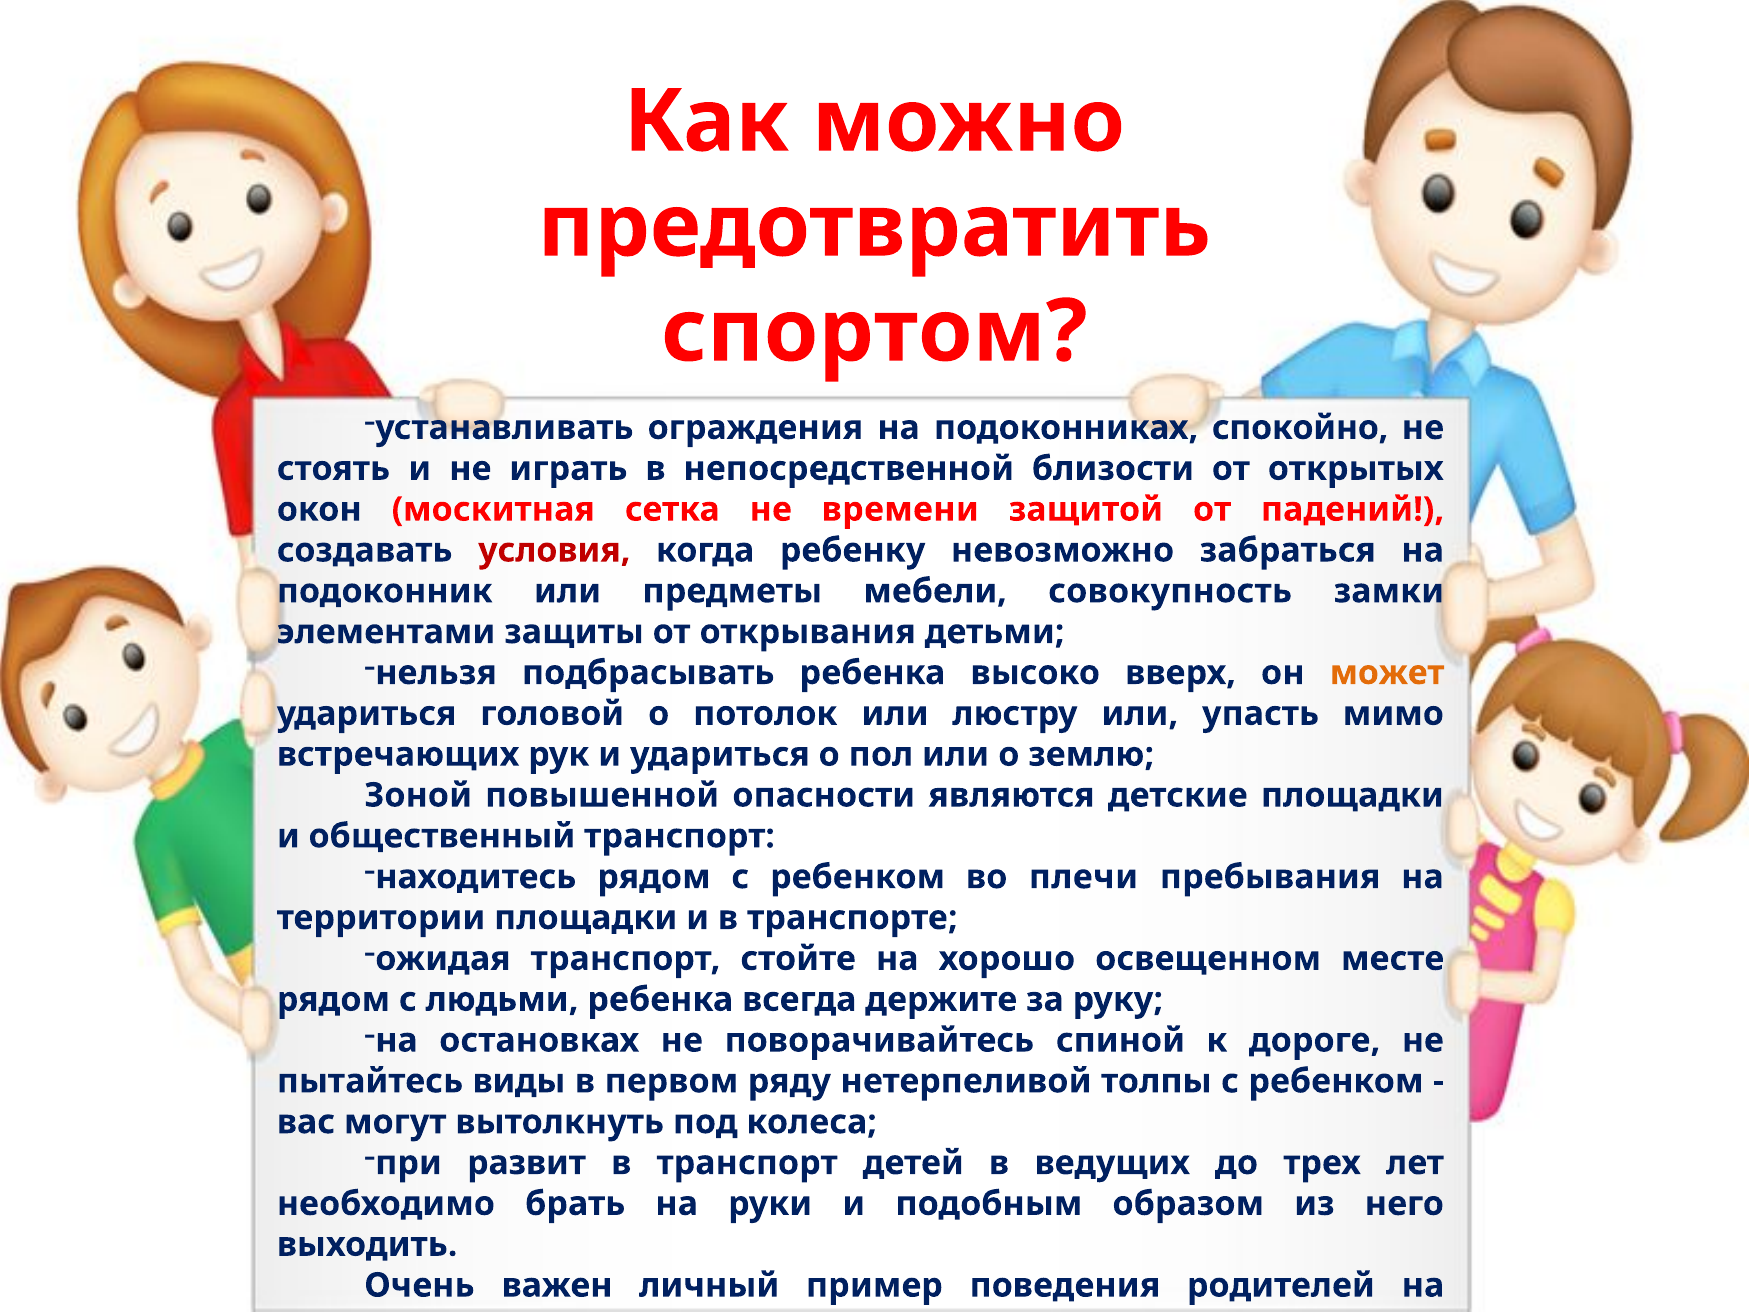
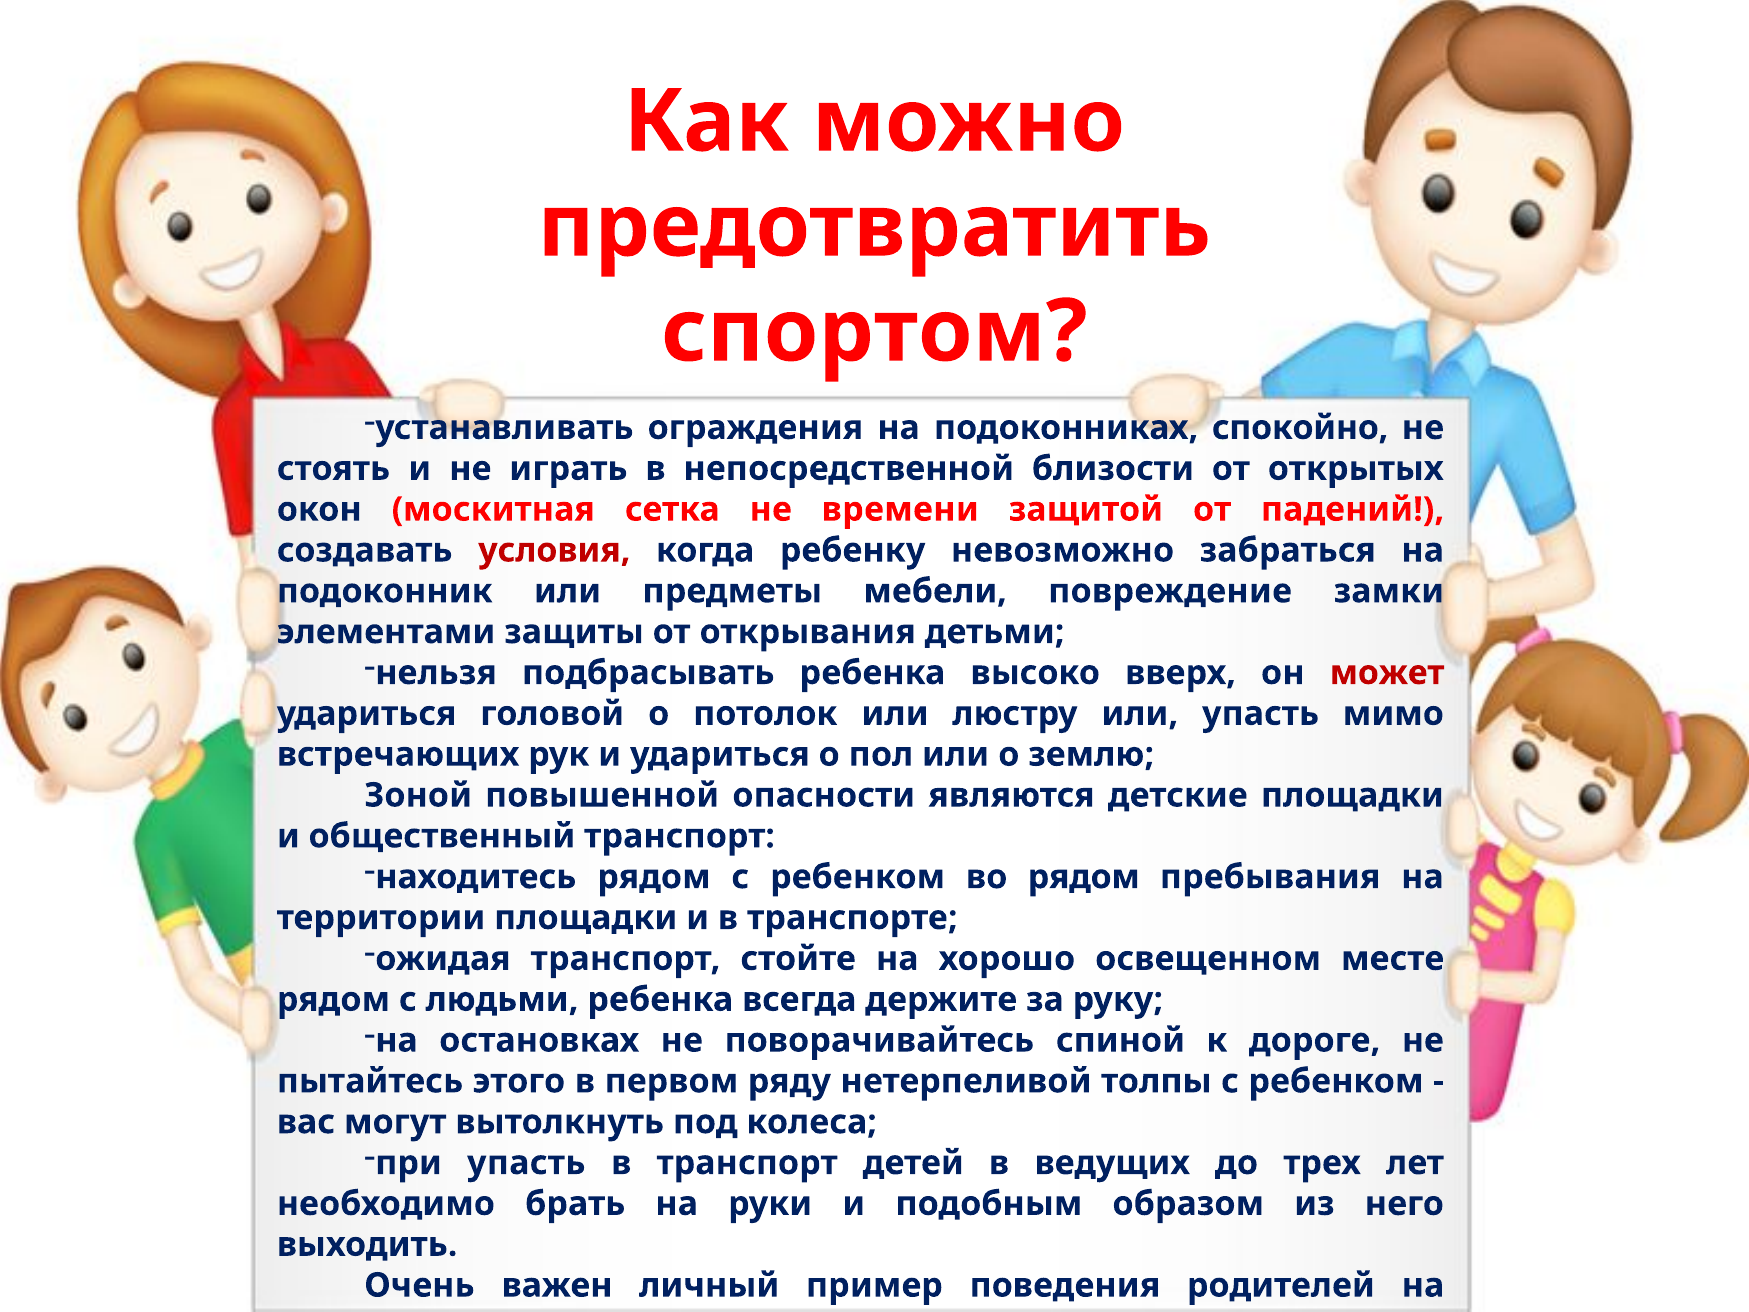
совокупность: совокупность -> повреждение
может colour: orange -> red
во плечи: плечи -> рядом
виды: виды -> этого
при развит: развит -> упасть
